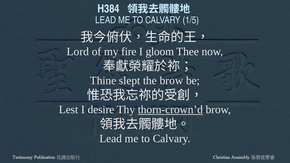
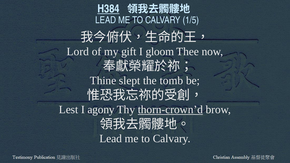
H384 underline: none -> present
fire: fire -> gift
the brow: brow -> tomb
desire: desire -> agony
